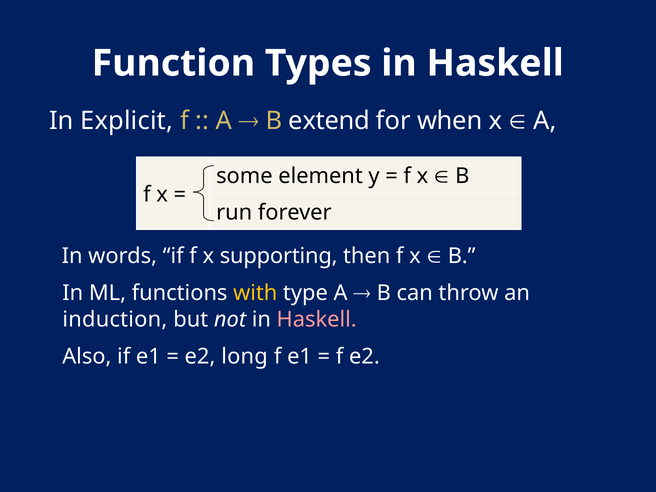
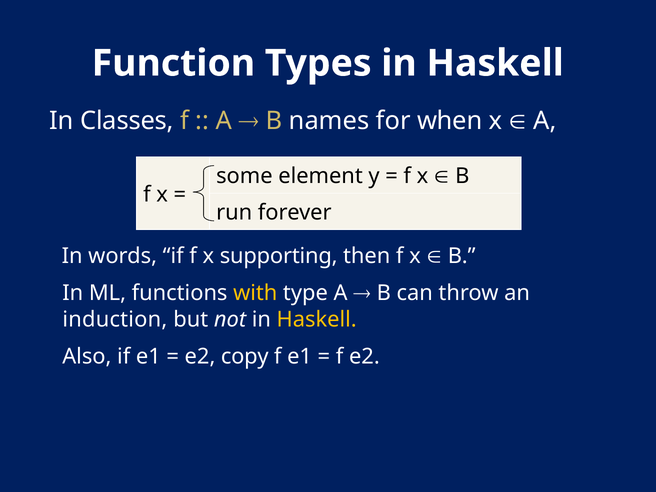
Explicit: Explicit -> Classes
extend: extend -> names
Haskell at (317, 319) colour: pink -> yellow
long: long -> copy
